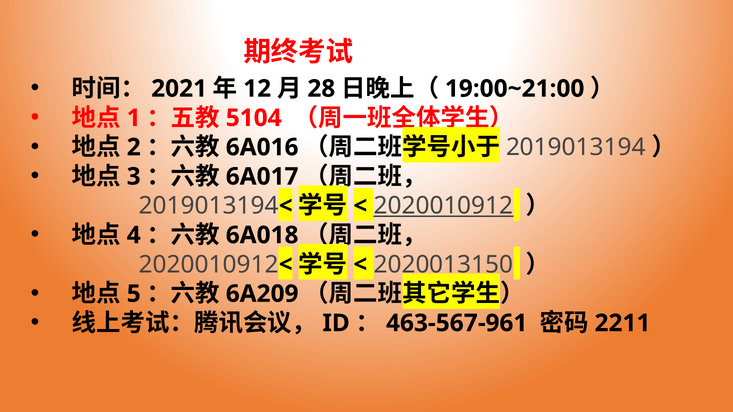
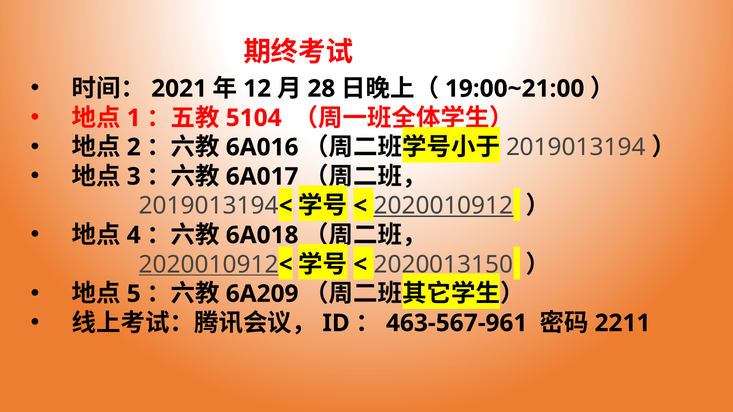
2020010912 at (209, 265) underline: none -> present
